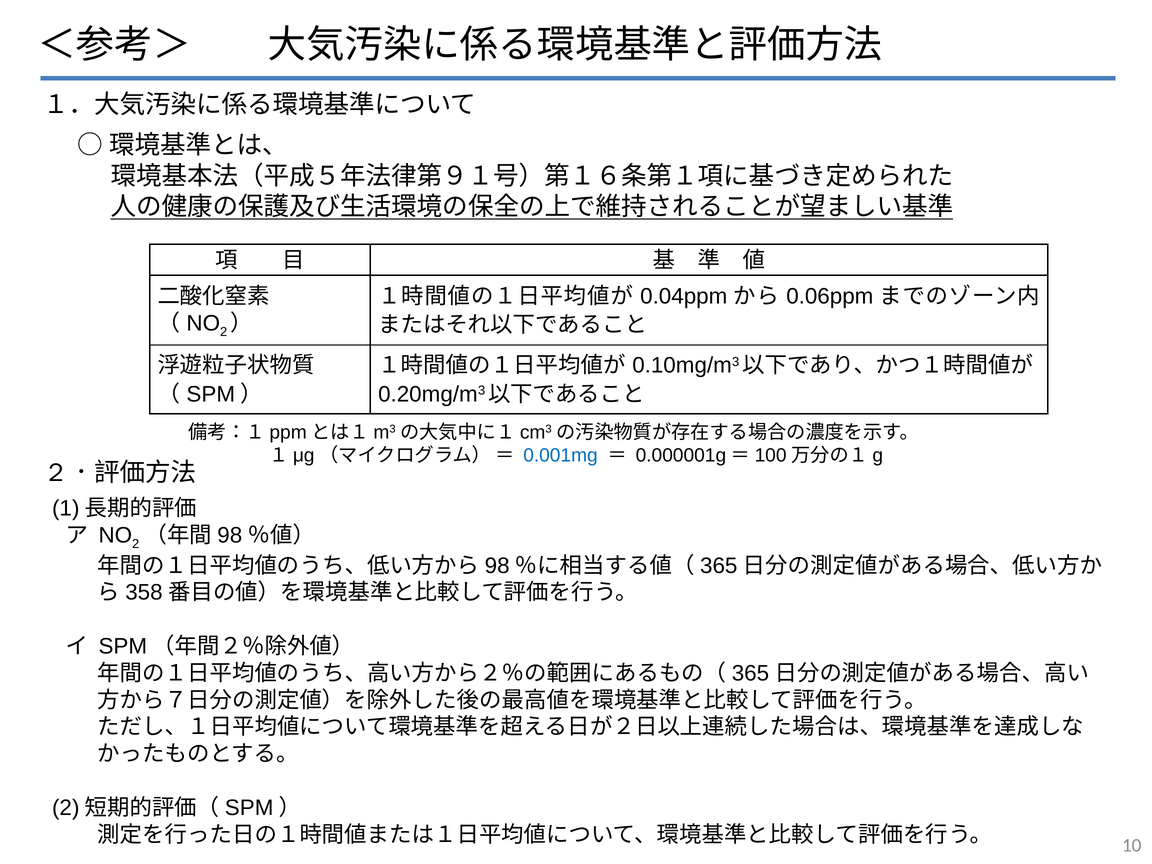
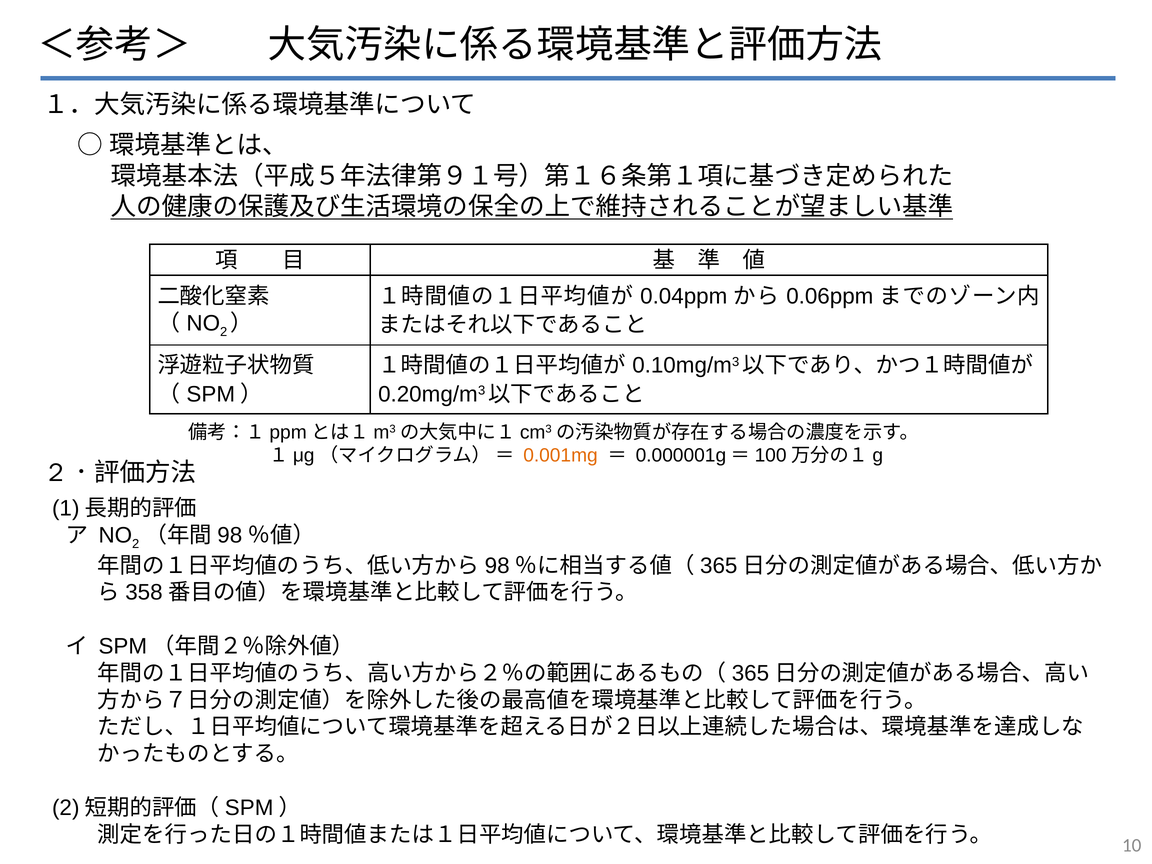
0.001mg colour: blue -> orange
